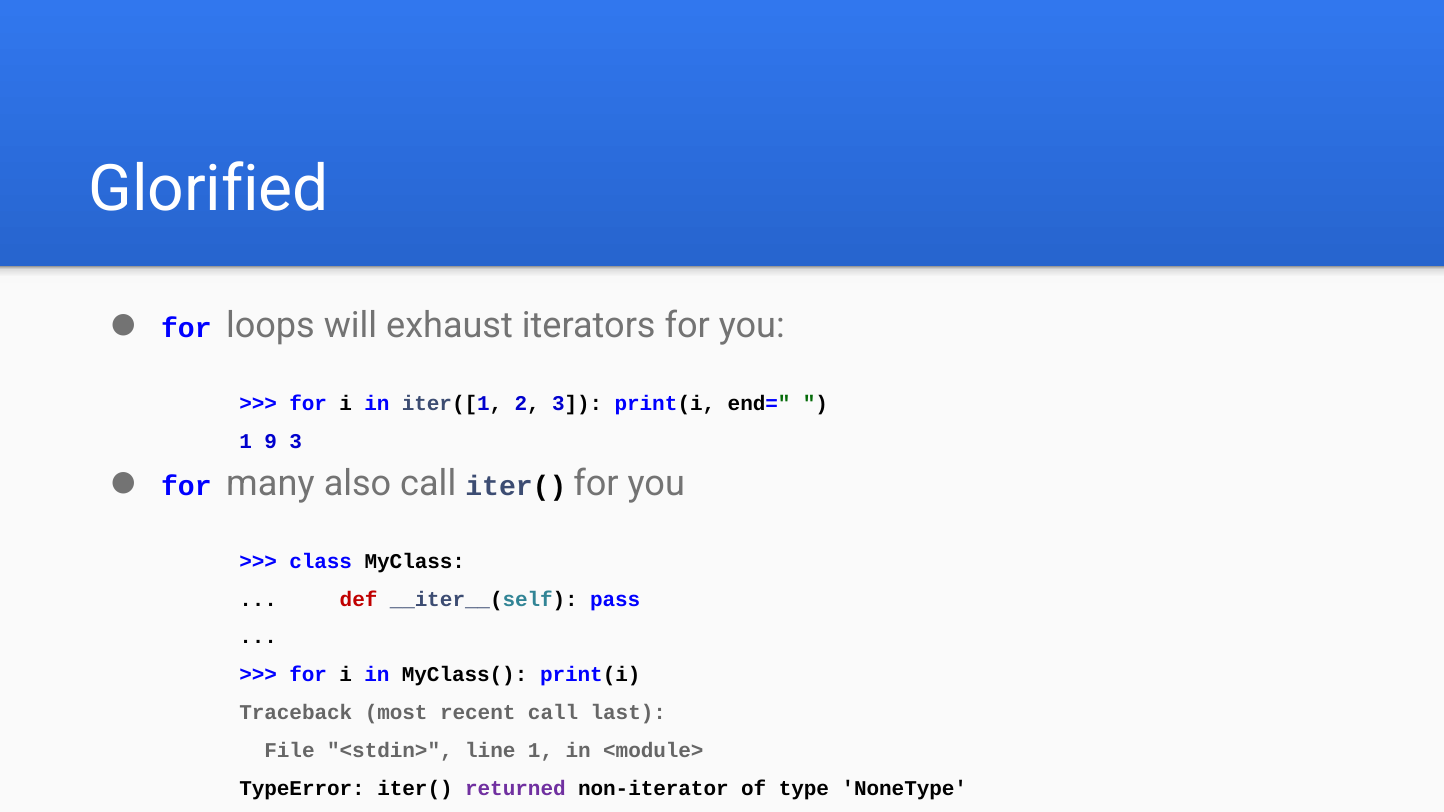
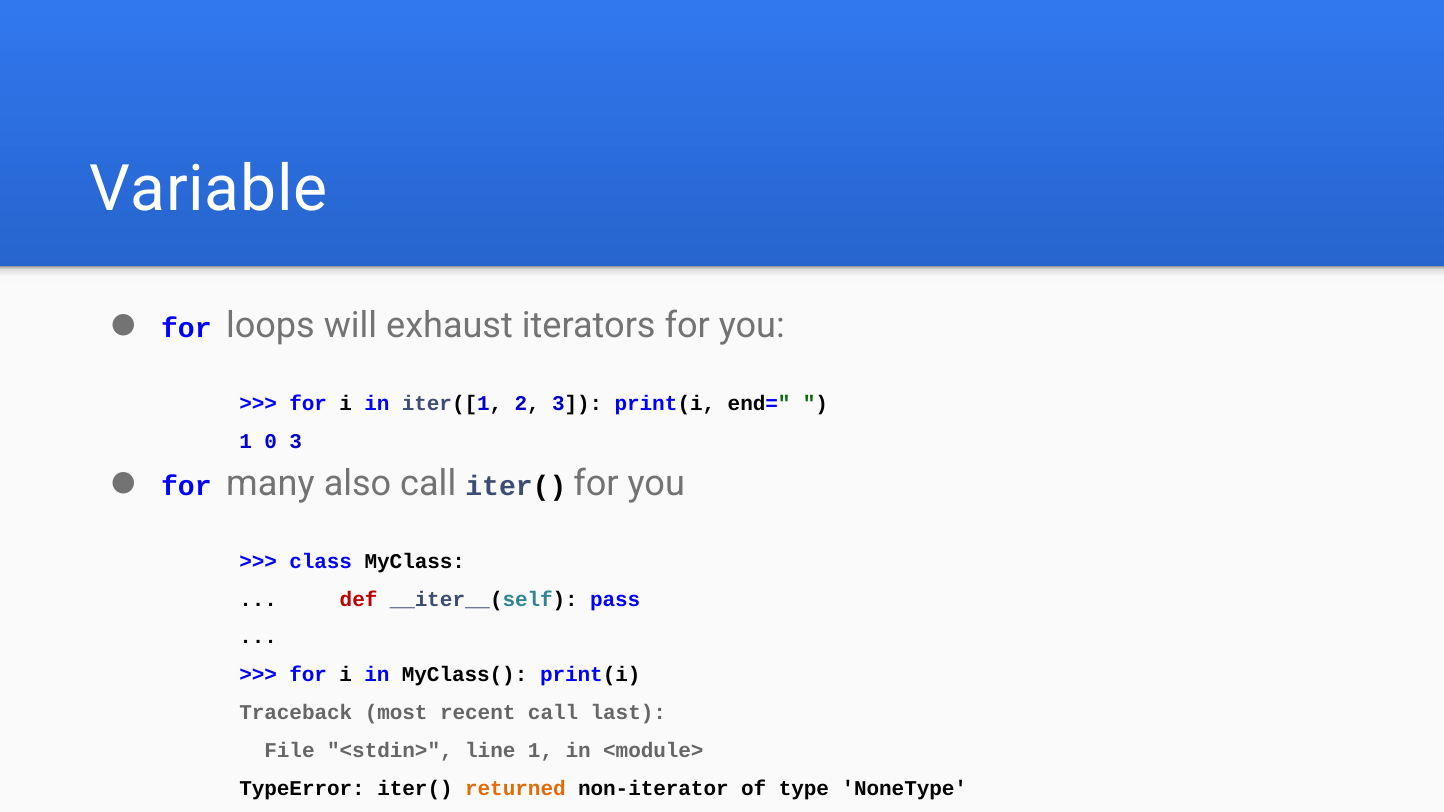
Glorified: Glorified -> Variable
9: 9 -> 0
returned colour: purple -> orange
